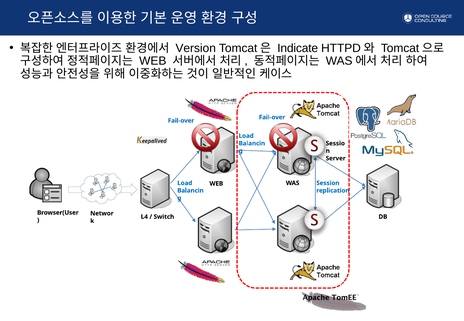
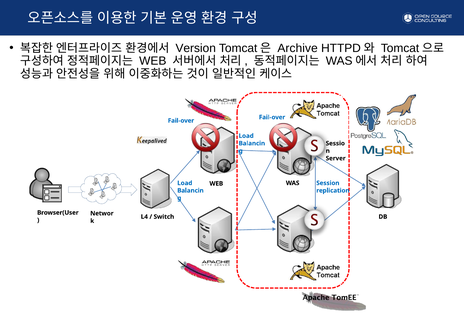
Indicate: Indicate -> Archive
